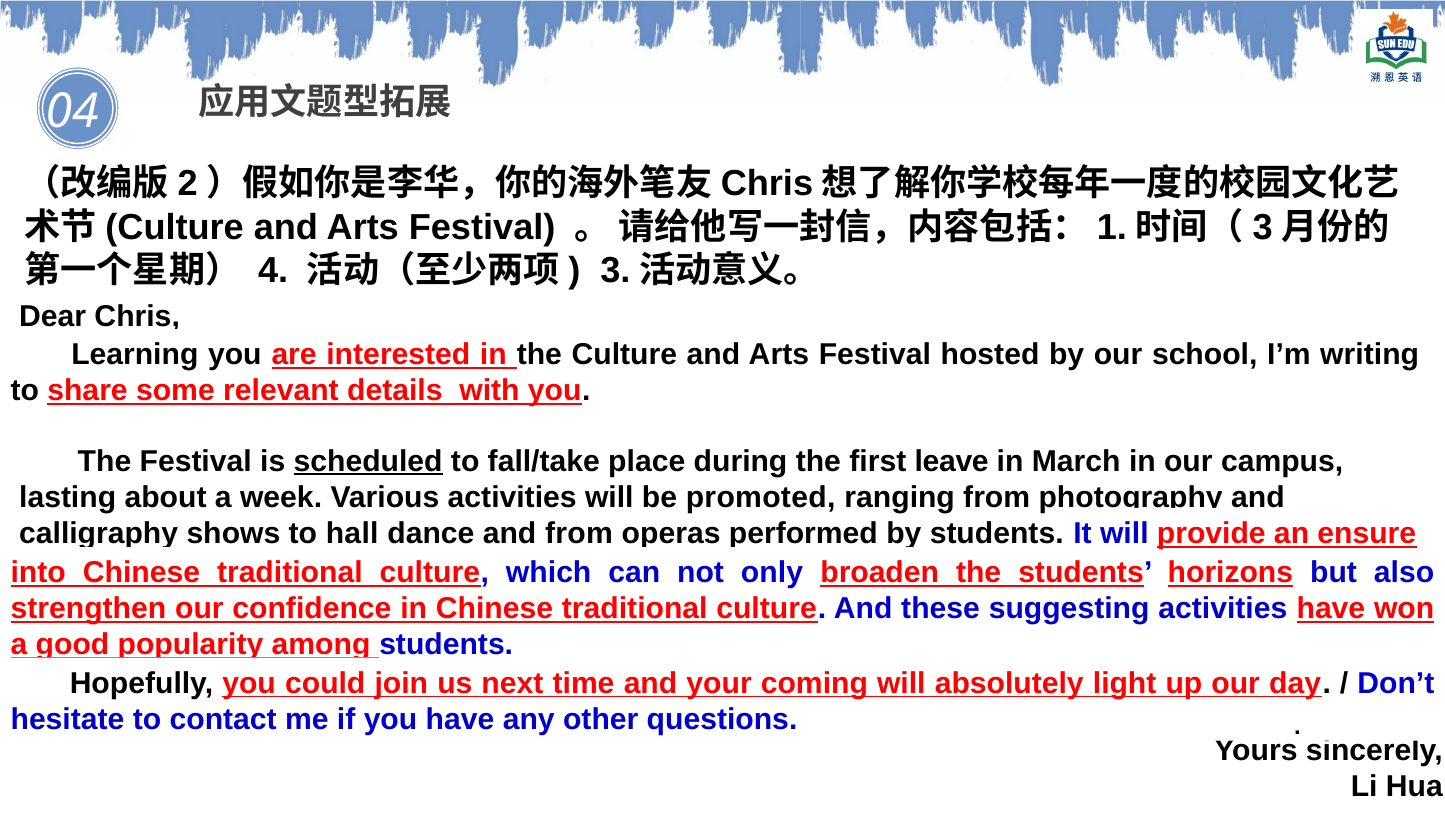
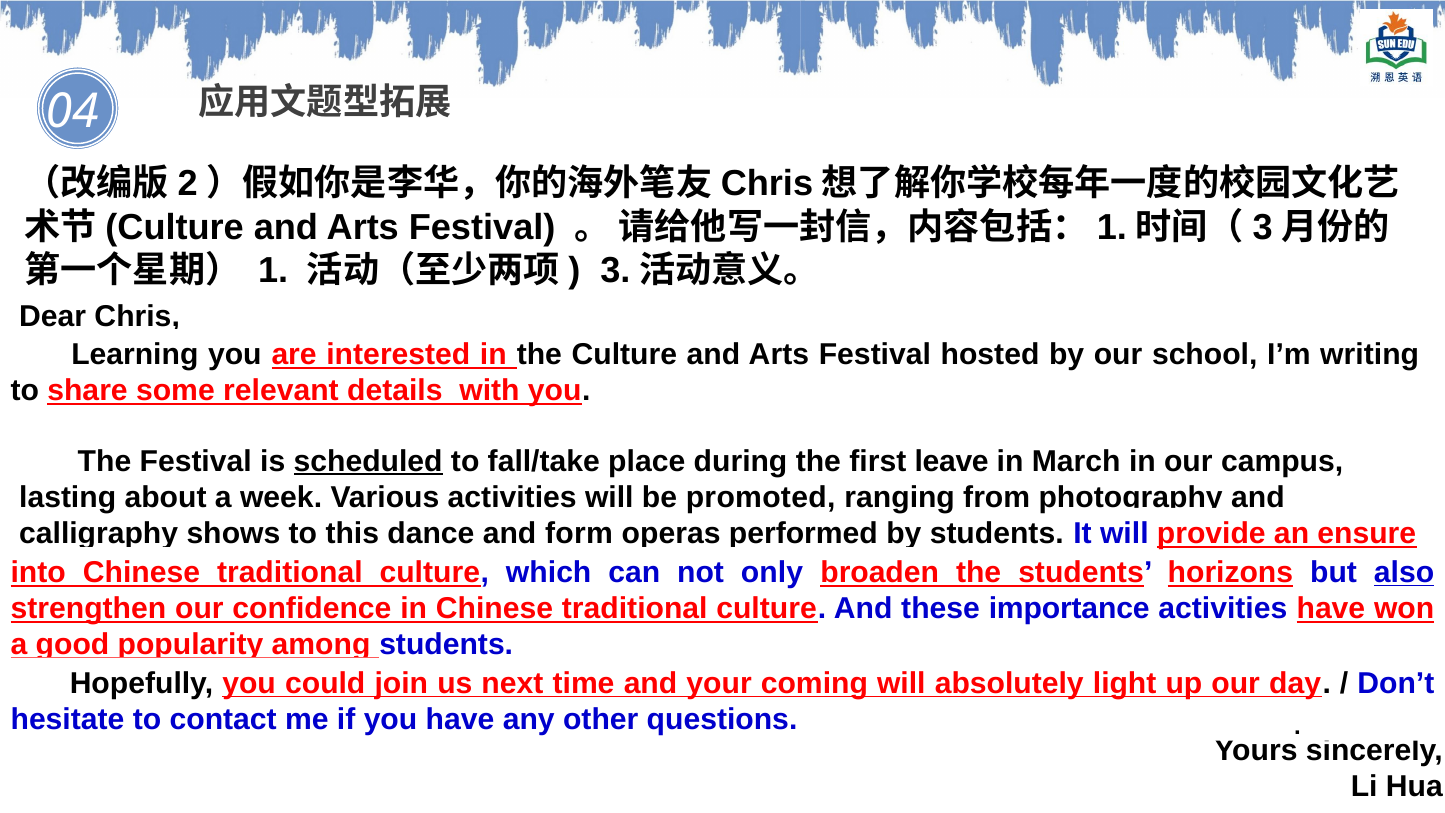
4: 4 -> 1
hall: hall -> this
and from: from -> form
also at (1404, 572) underline: none -> present
suggesting: suggesting -> importance
